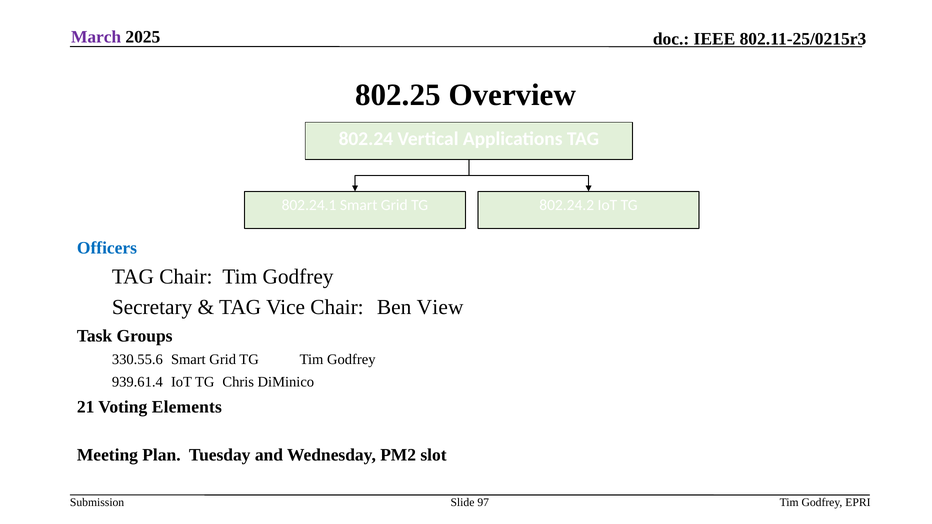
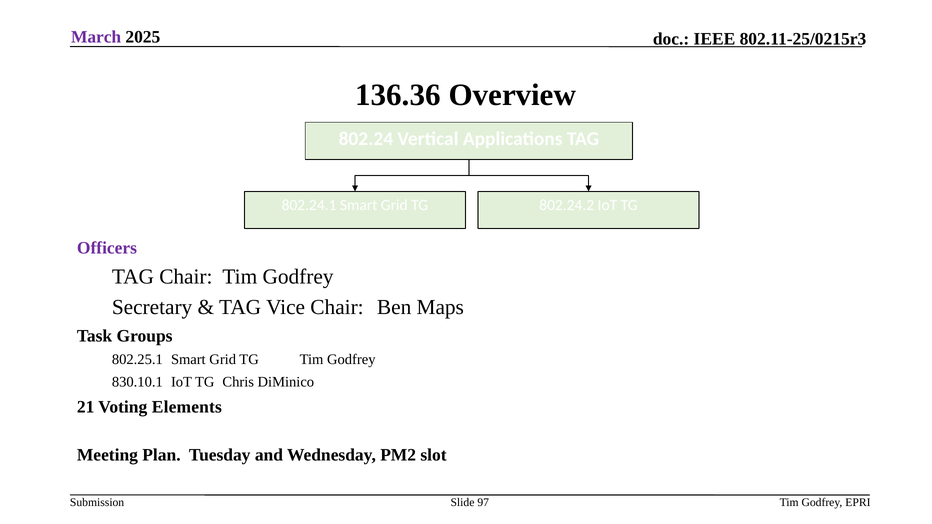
802.25: 802.25 -> 136.36
Officers colour: blue -> purple
View: View -> Maps
330.55.6: 330.55.6 -> 802.25.1
939.61.4: 939.61.4 -> 830.10.1
